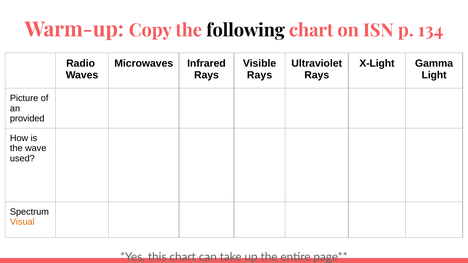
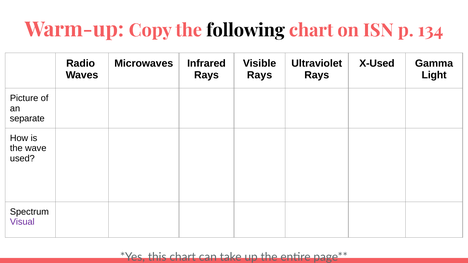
X-Light: X-Light -> X-Used
provided: provided -> separate
Visual colour: orange -> purple
